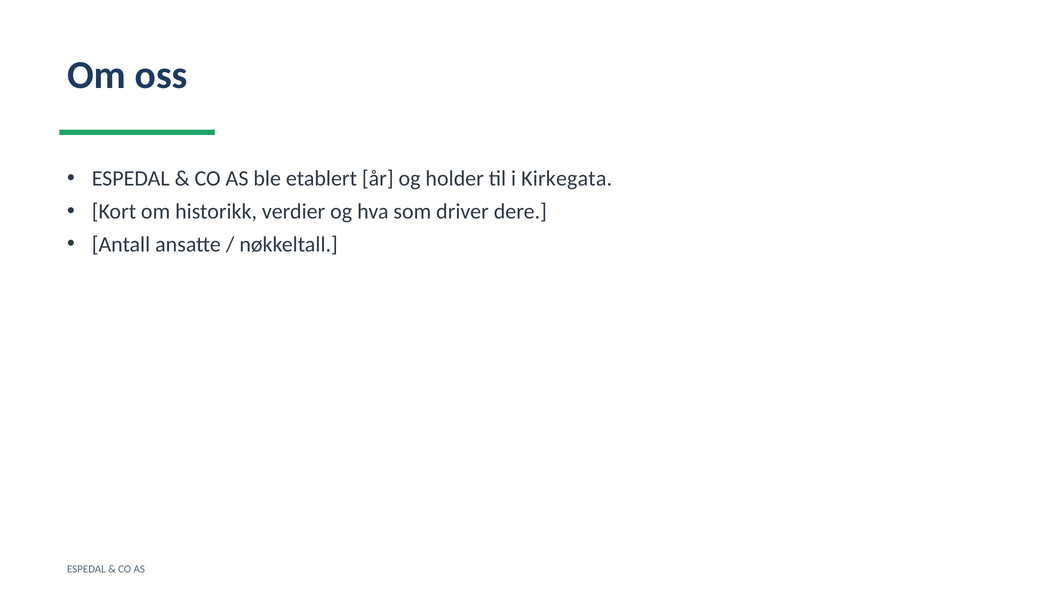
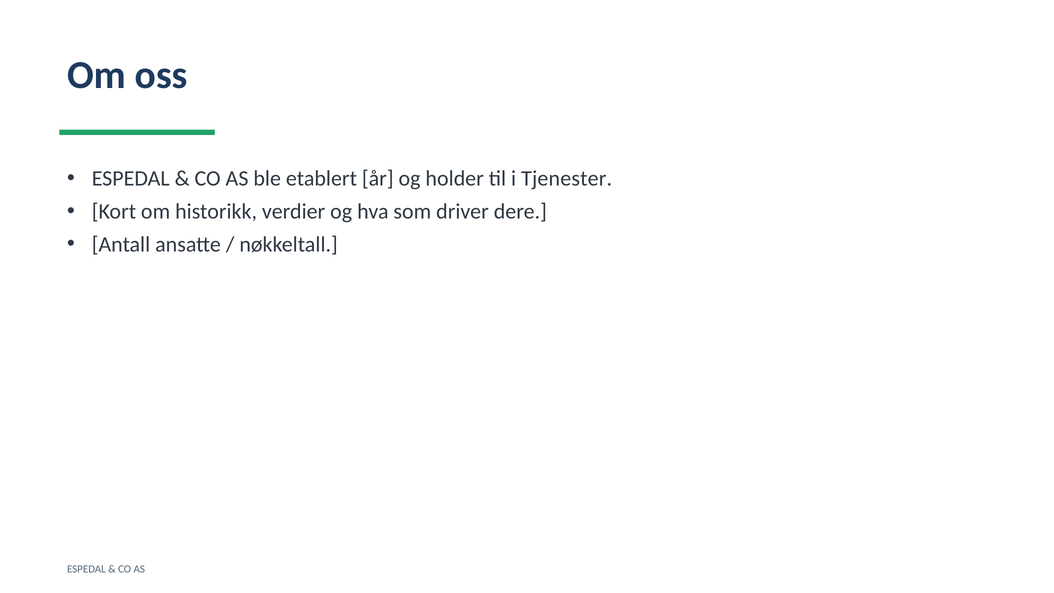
Kirkegata: Kirkegata -> Tjenester
